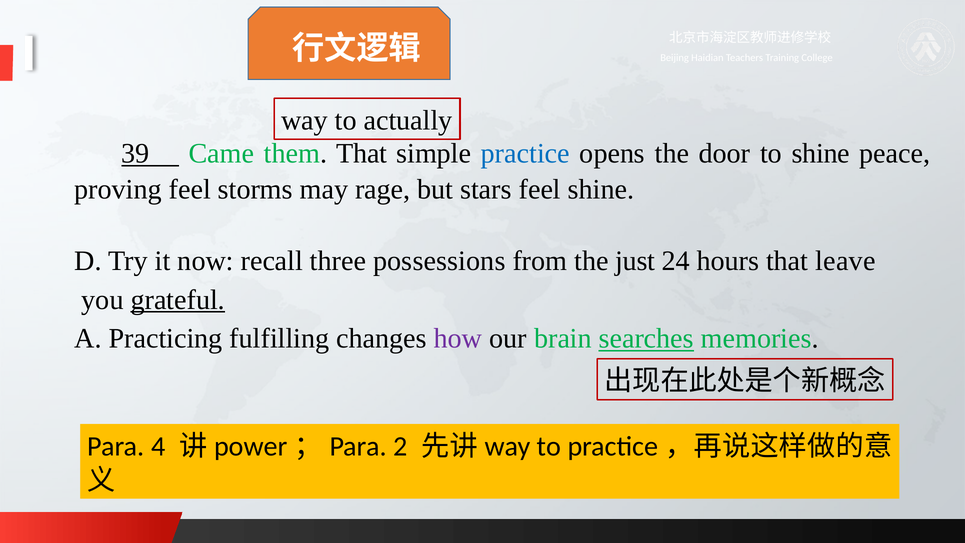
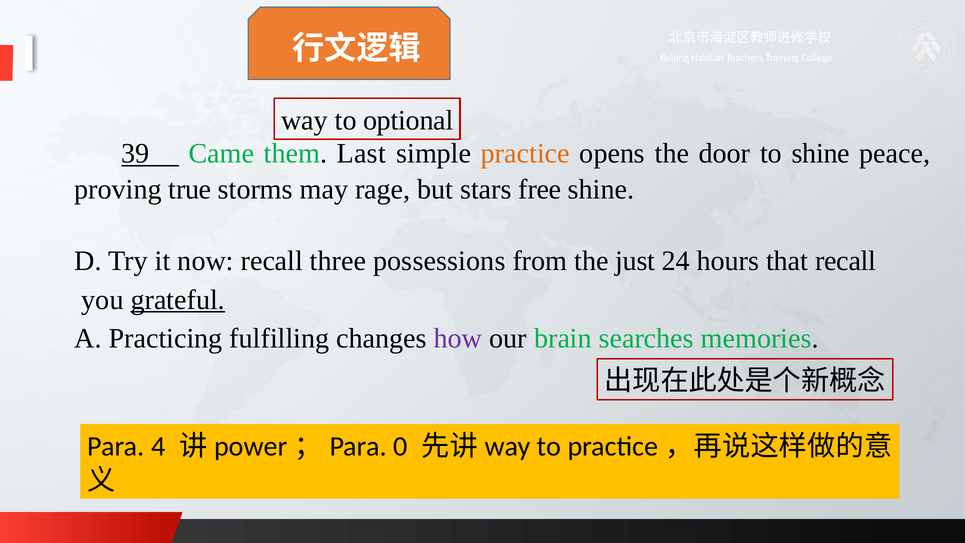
actually: actually -> optional
them That: That -> Last
practice colour: blue -> orange
proving feel: feel -> true
stars feel: feel -> free
that leave: leave -> recall
searches underline: present -> none
2: 2 -> 0
